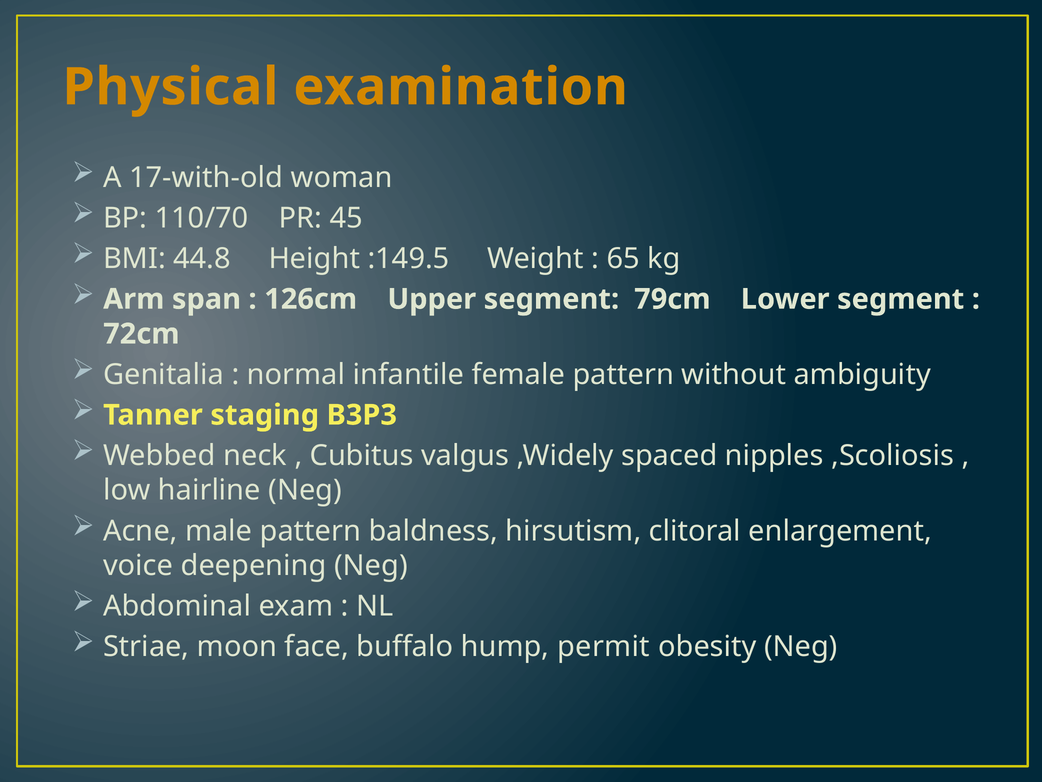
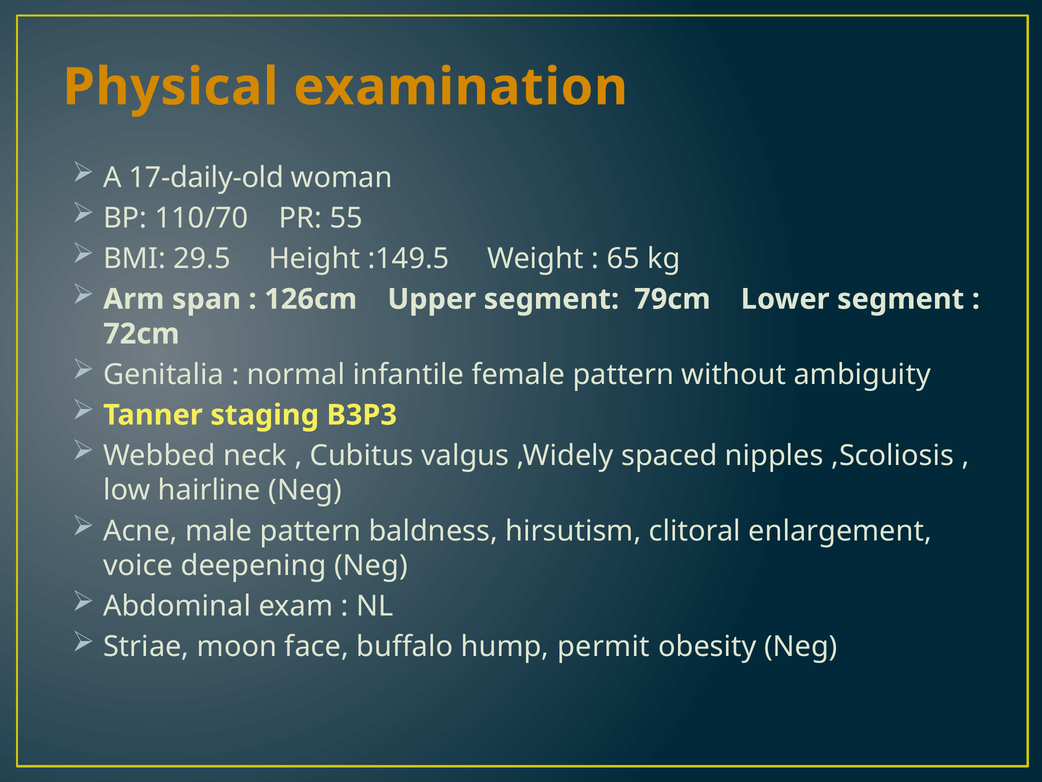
17-with-old: 17-with-old -> 17-daily-old
45: 45 -> 55
44.8: 44.8 -> 29.5
